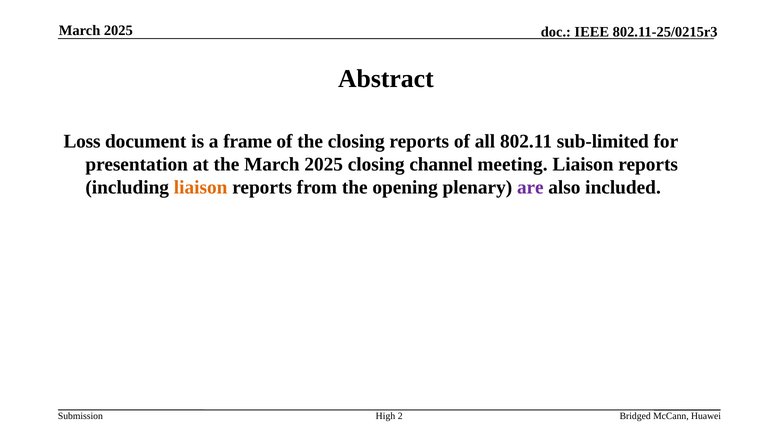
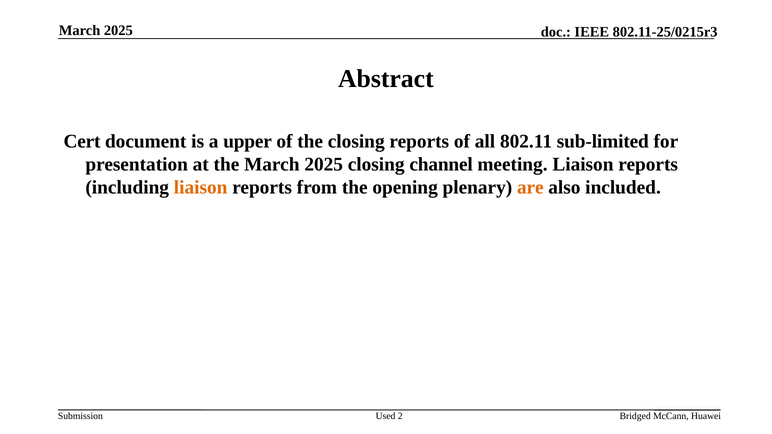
Loss: Loss -> Cert
frame: frame -> upper
are colour: purple -> orange
High: High -> Used
